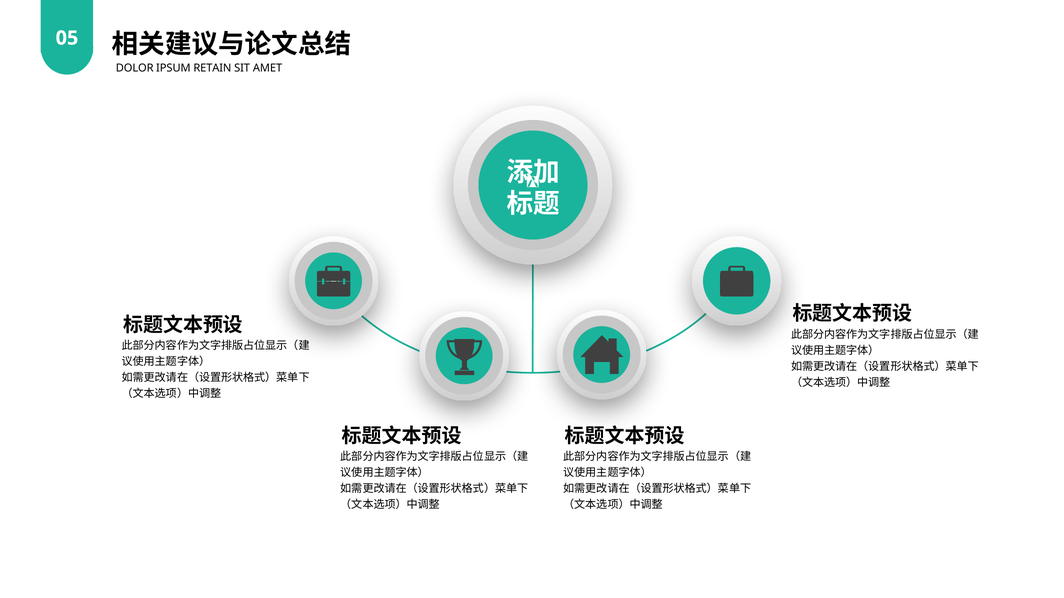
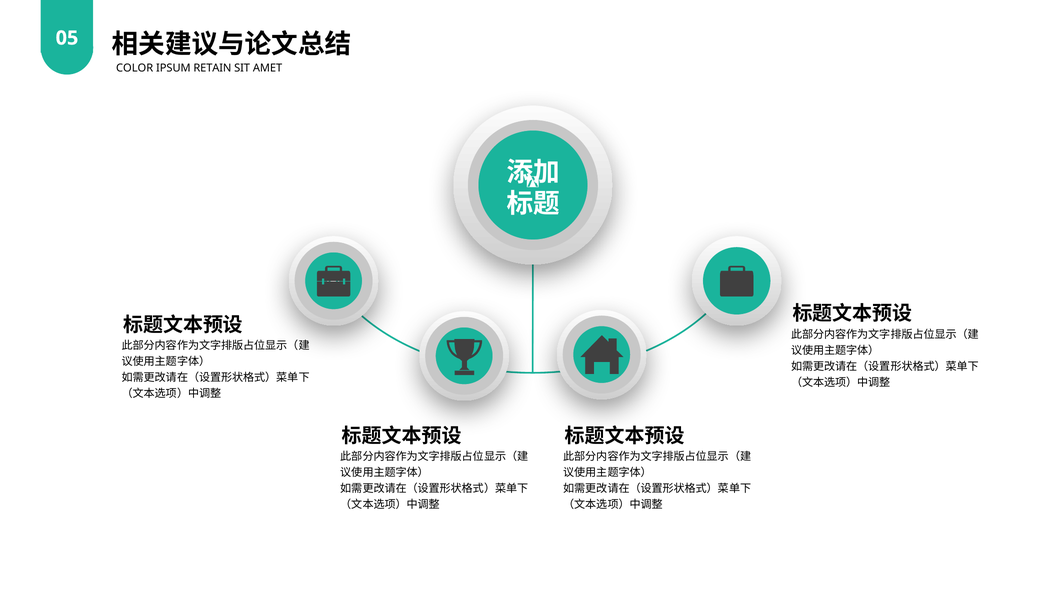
DOLOR: DOLOR -> COLOR
